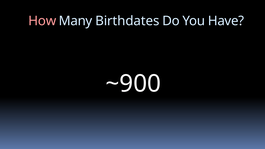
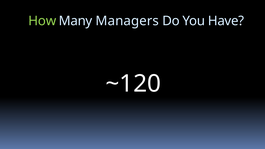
How colour: pink -> light green
Birthdates: Birthdates -> Managers
~900: ~900 -> ~120
